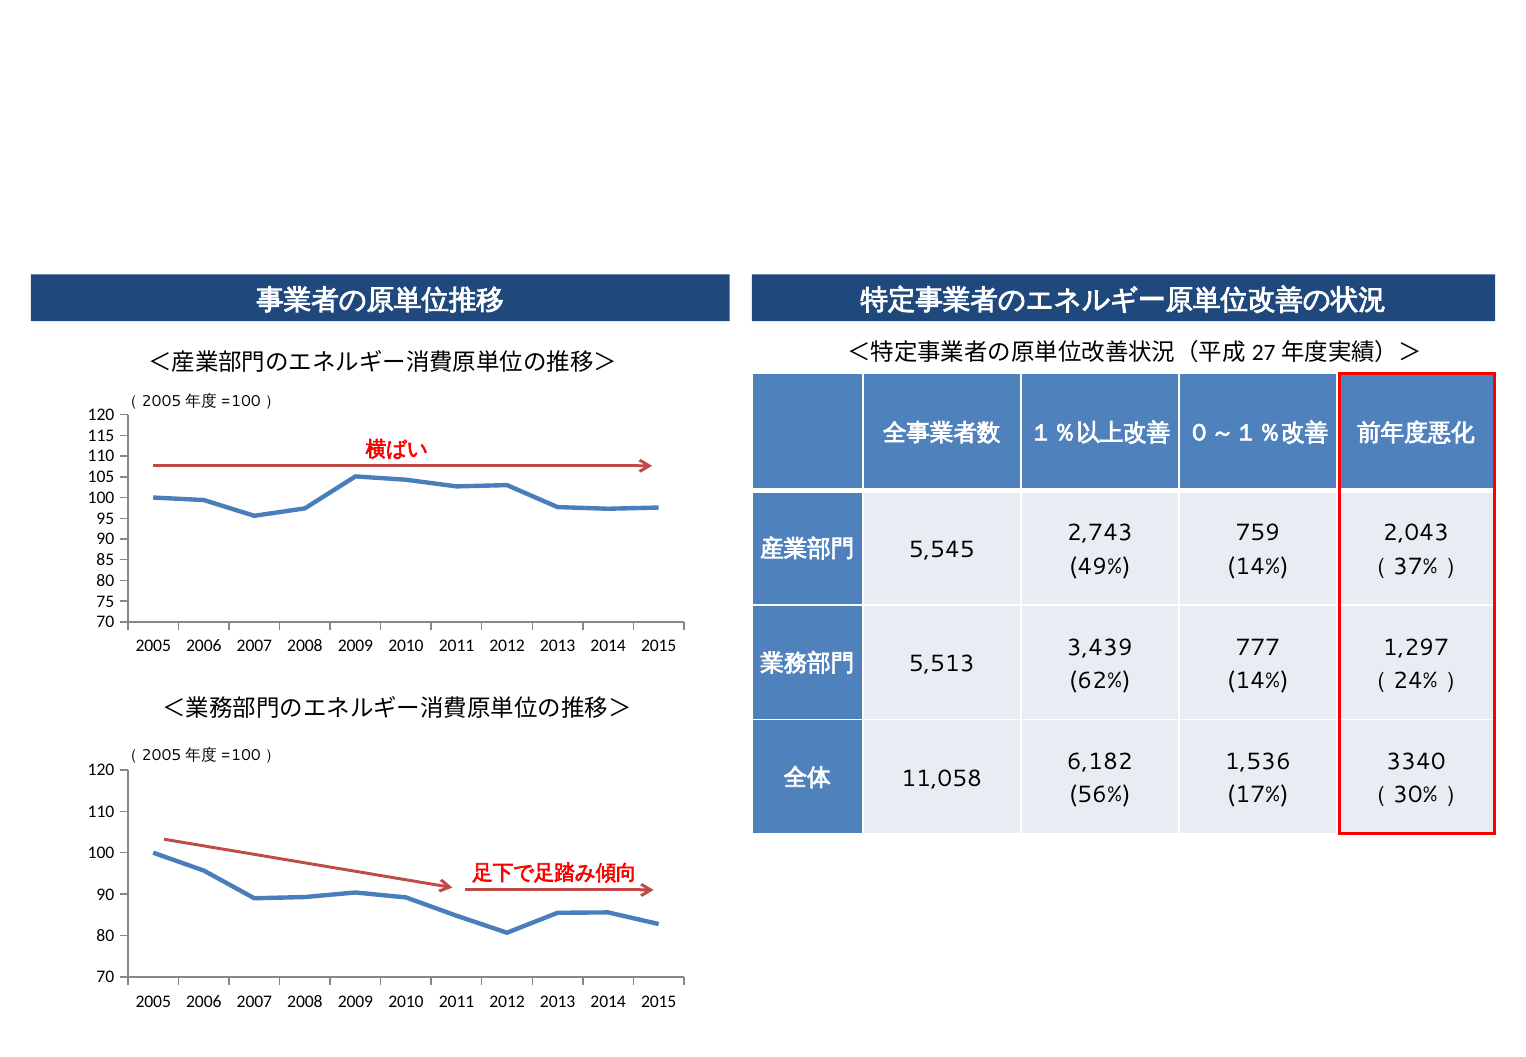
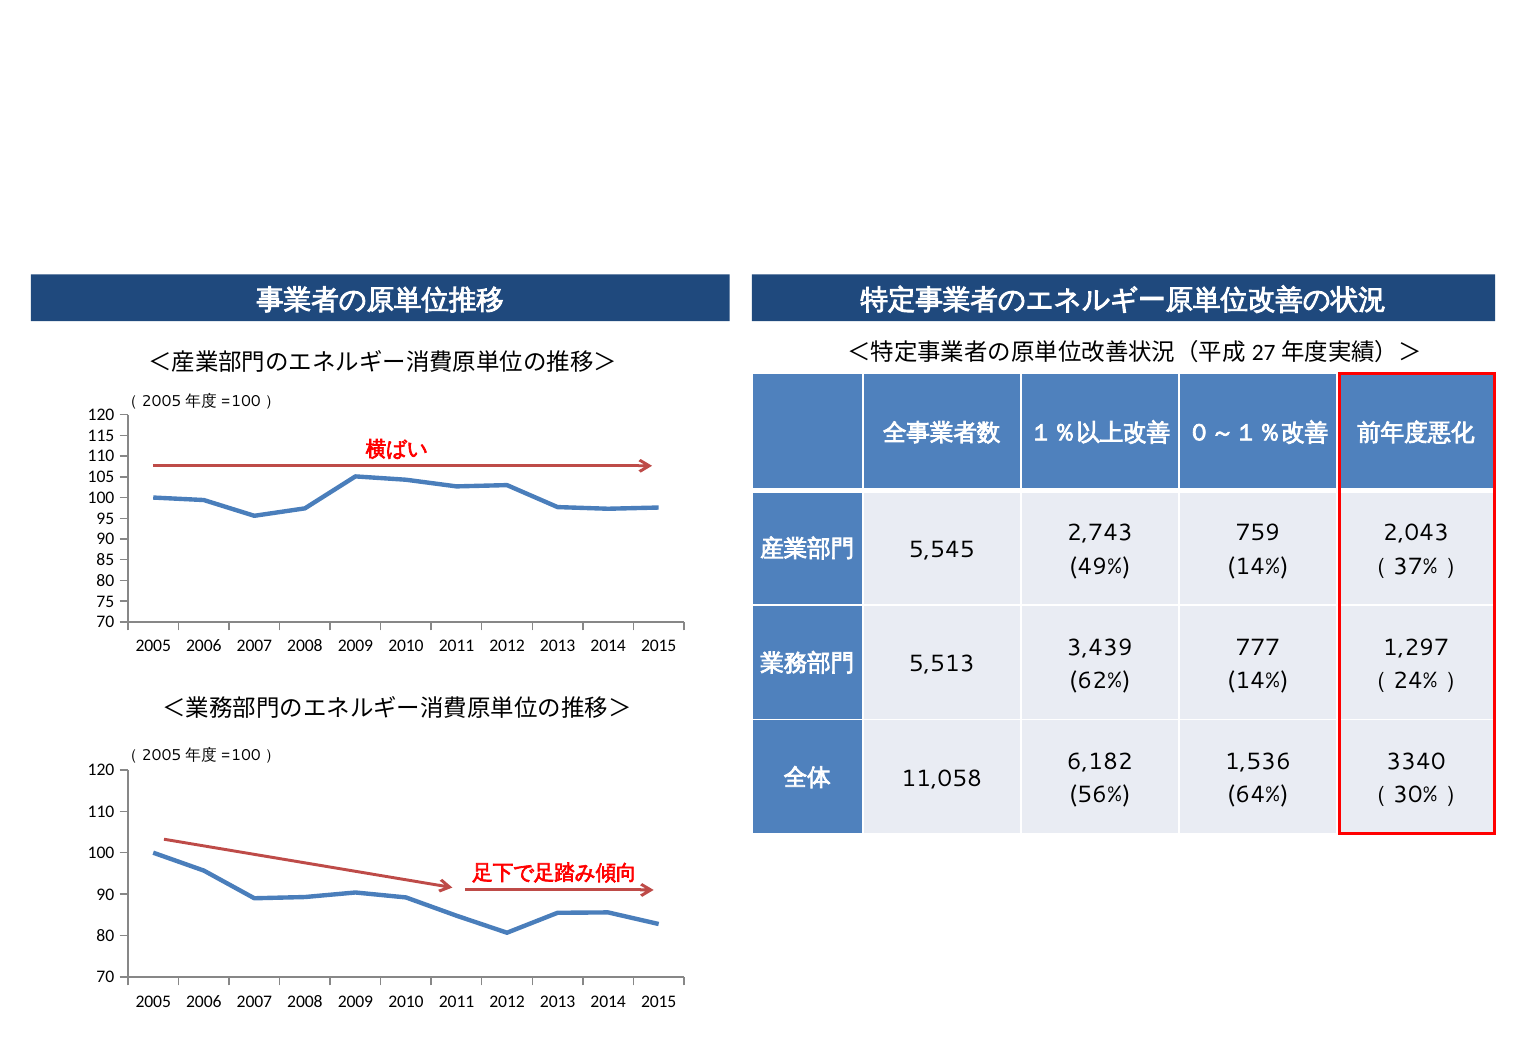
17%: 17% -> 64%
